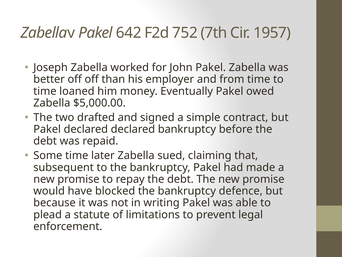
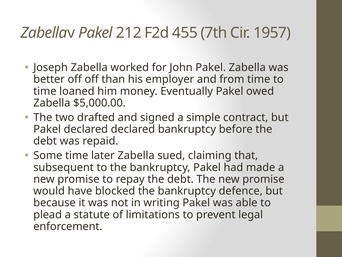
642: 642 -> 212
752: 752 -> 455
